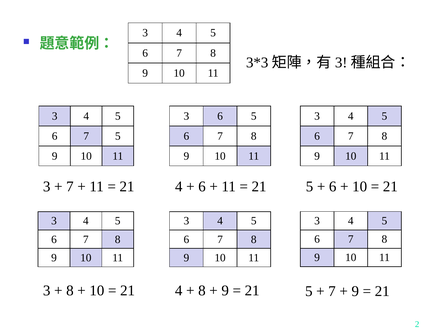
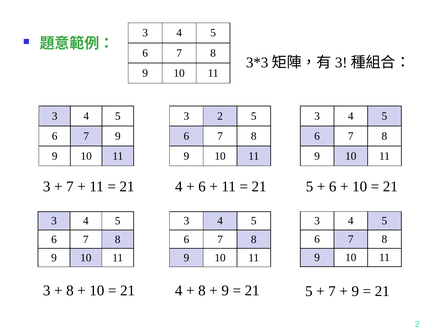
3 6: 6 -> 2
7 5: 5 -> 9
